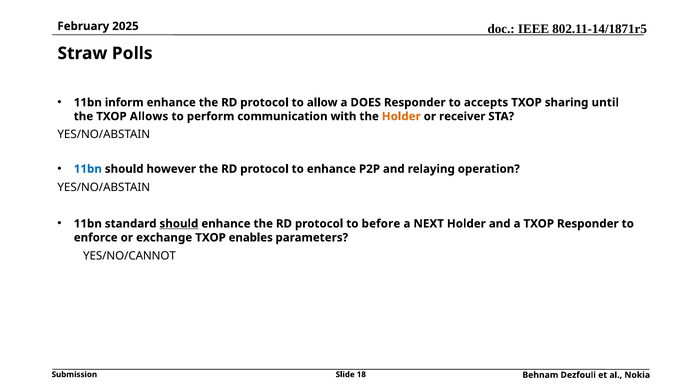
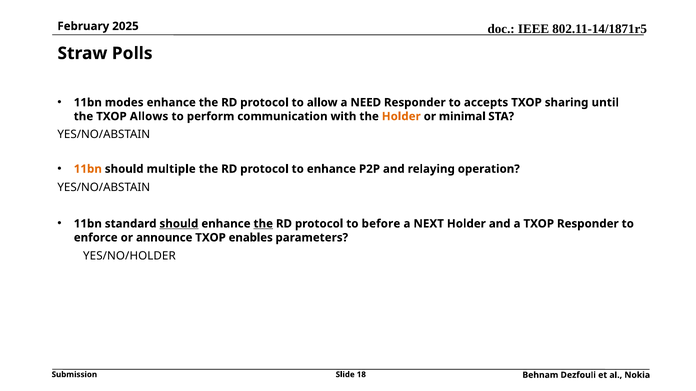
inform: inform -> modes
DOES: DOES -> NEED
receiver: receiver -> minimal
11bn at (88, 169) colour: blue -> orange
however: however -> multiple
the at (263, 224) underline: none -> present
exchange: exchange -> announce
YES/NO/CANNOT: YES/NO/CANNOT -> YES/NO/HOLDER
